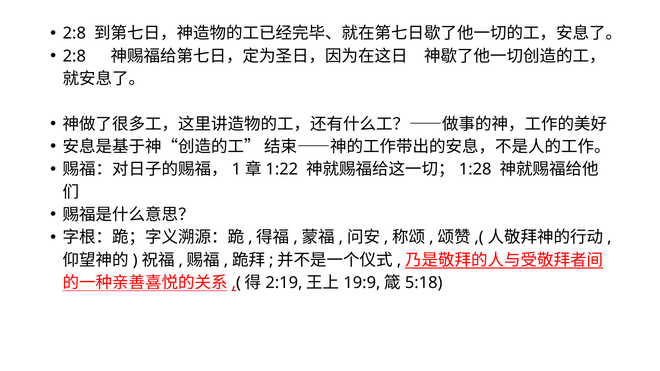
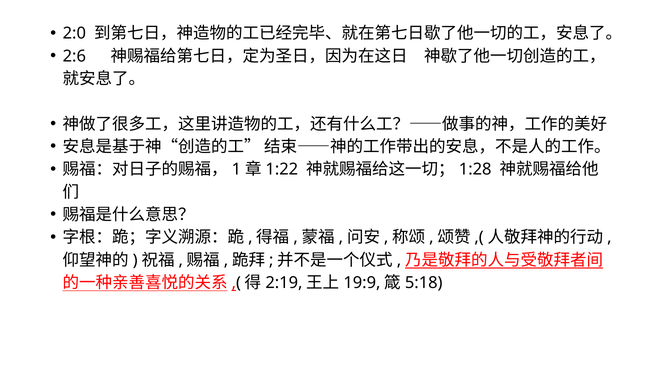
2:8 at (74, 34): 2:8 -> 2:0
2:8 at (74, 56): 2:8 -> 2:6
